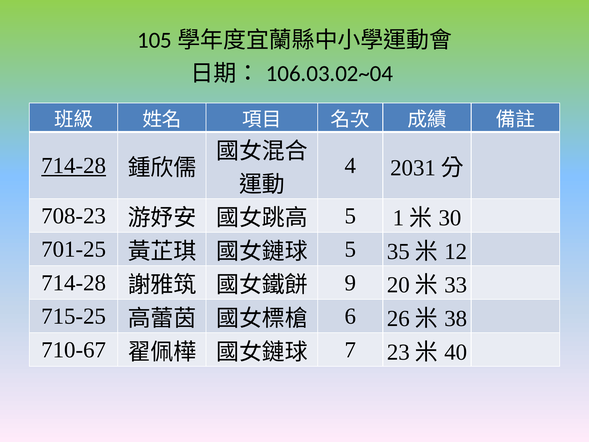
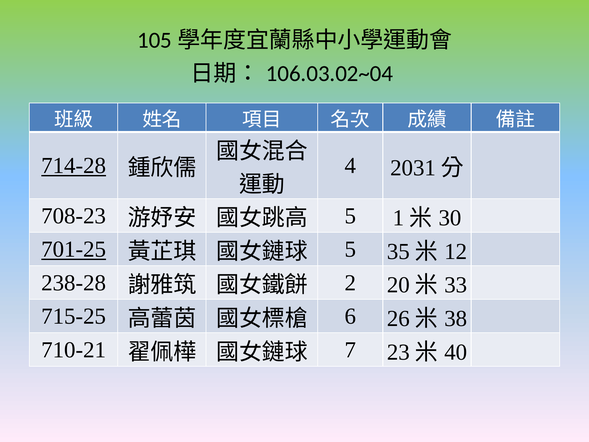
701-25 underline: none -> present
714-28 at (74, 283): 714-28 -> 238-28
9: 9 -> 2
710-67: 710-67 -> 710-21
